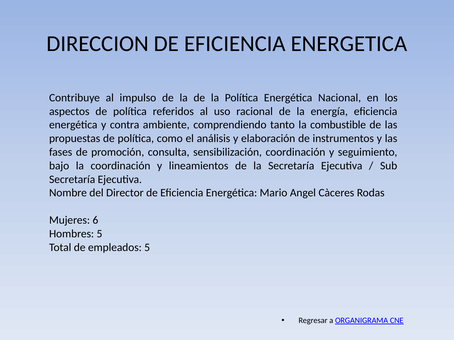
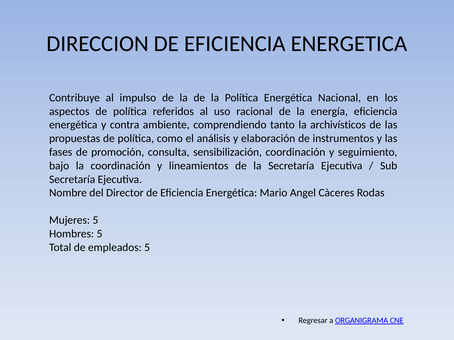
combustible: combustible -> archivísticos
Mujeres 6: 6 -> 5
